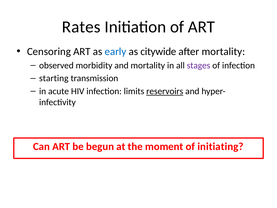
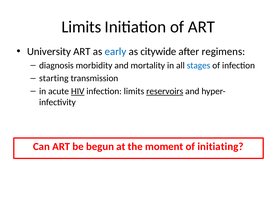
Rates at (81, 27): Rates -> Limits
Censoring: Censoring -> University
after mortality: mortality -> regimens
observed: observed -> diagnosis
stages colour: purple -> blue
HIV underline: none -> present
